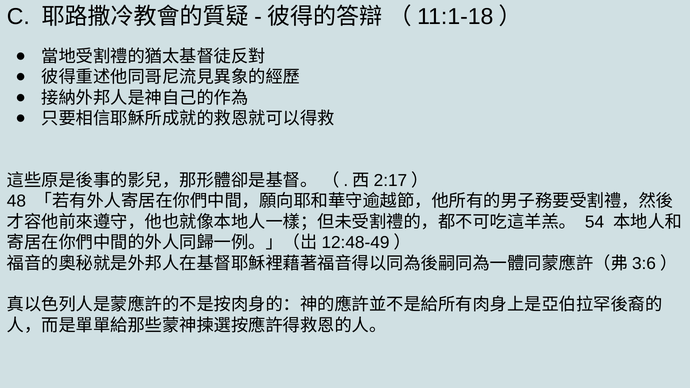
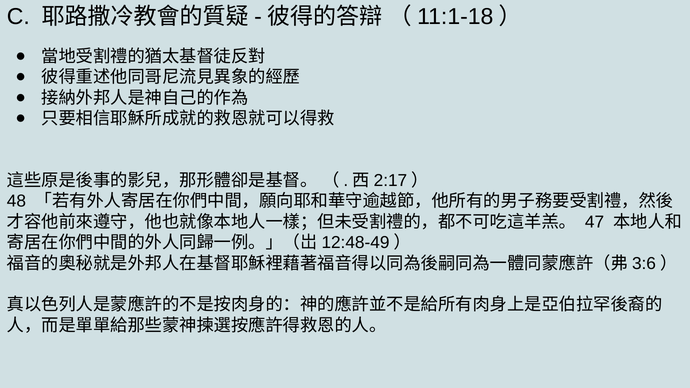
54: 54 -> 47
